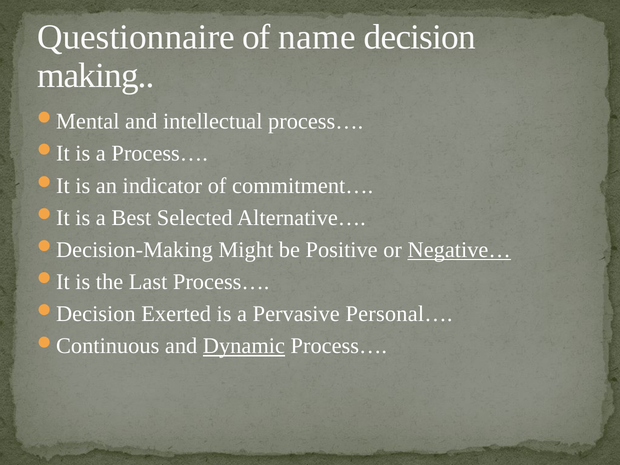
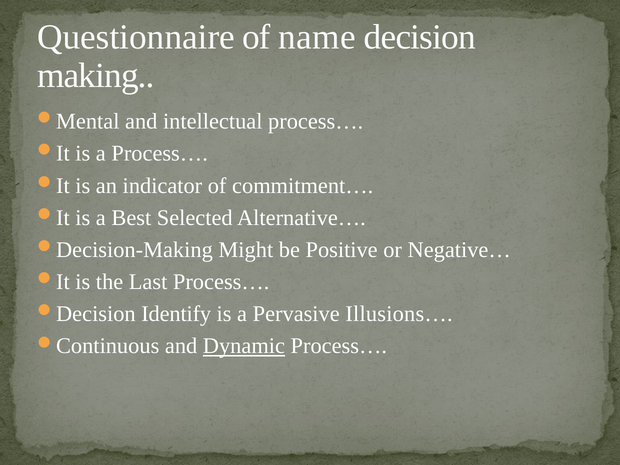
Negative… underline: present -> none
Exerted: Exerted -> Identify
Personal…: Personal… -> Illusions…
